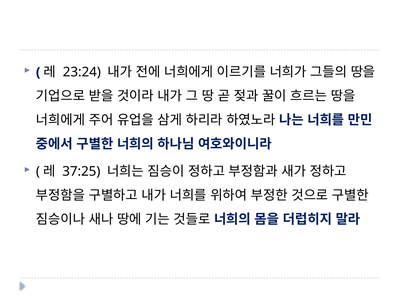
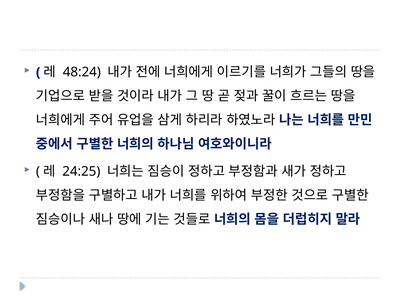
23:24: 23:24 -> 48:24
37:25: 37:25 -> 24:25
